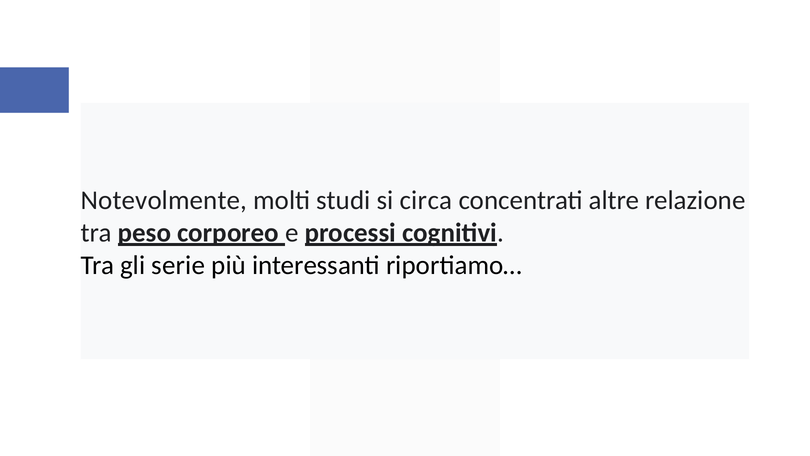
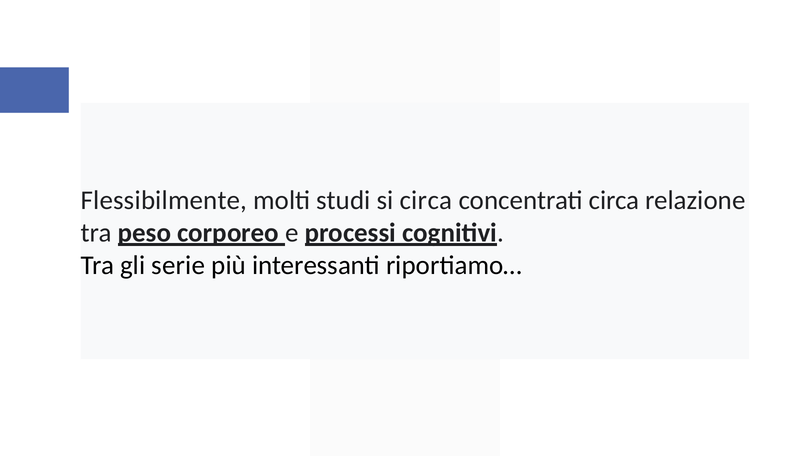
Notevolmente: Notevolmente -> Flessibilmente
concentrati altre: altre -> circa
